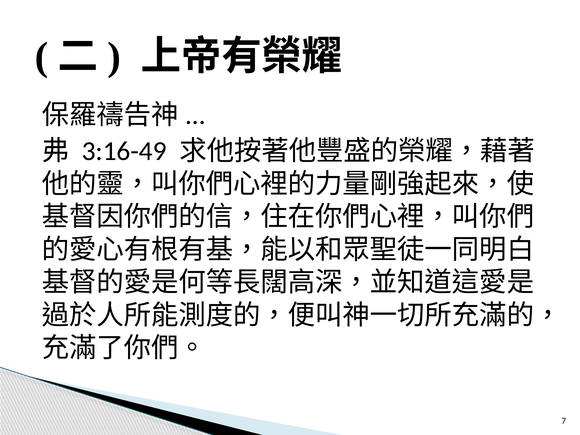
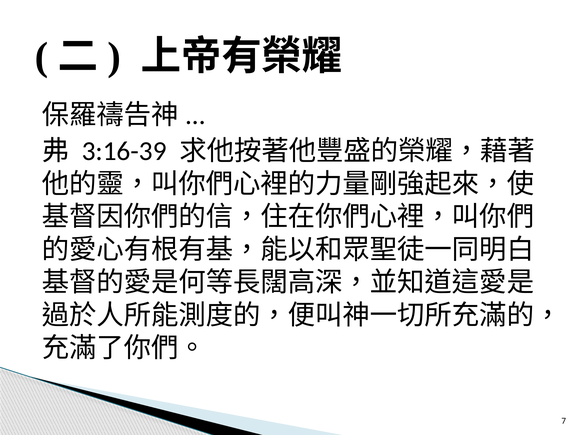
3:16-49: 3:16-49 -> 3:16-39
